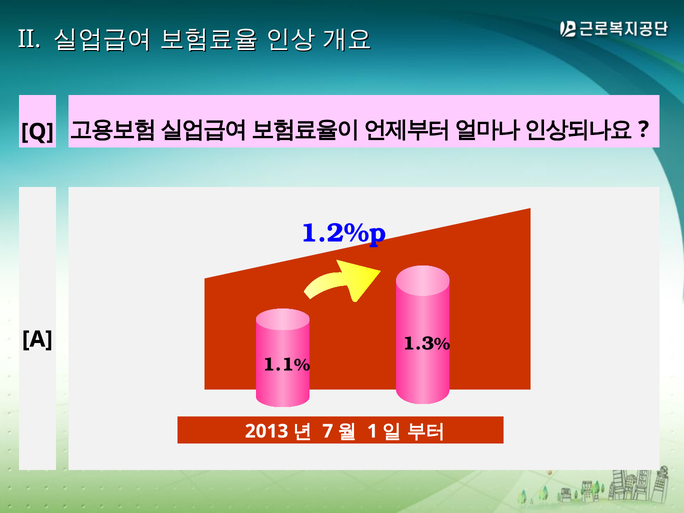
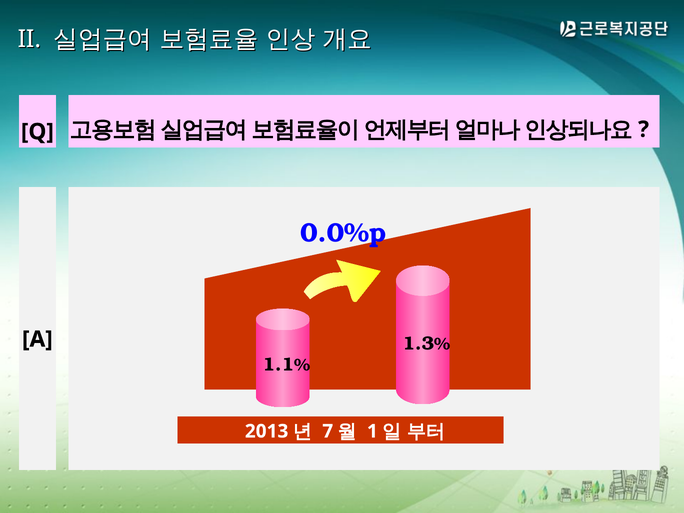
1.2%p: 1.2%p -> 0.0%p
